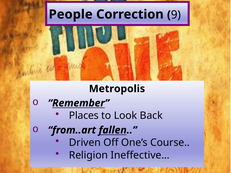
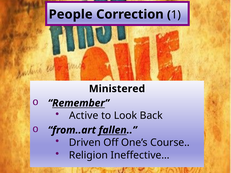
9: 9 -> 1
Metropolis: Metropolis -> Ministered
Places: Places -> Active
